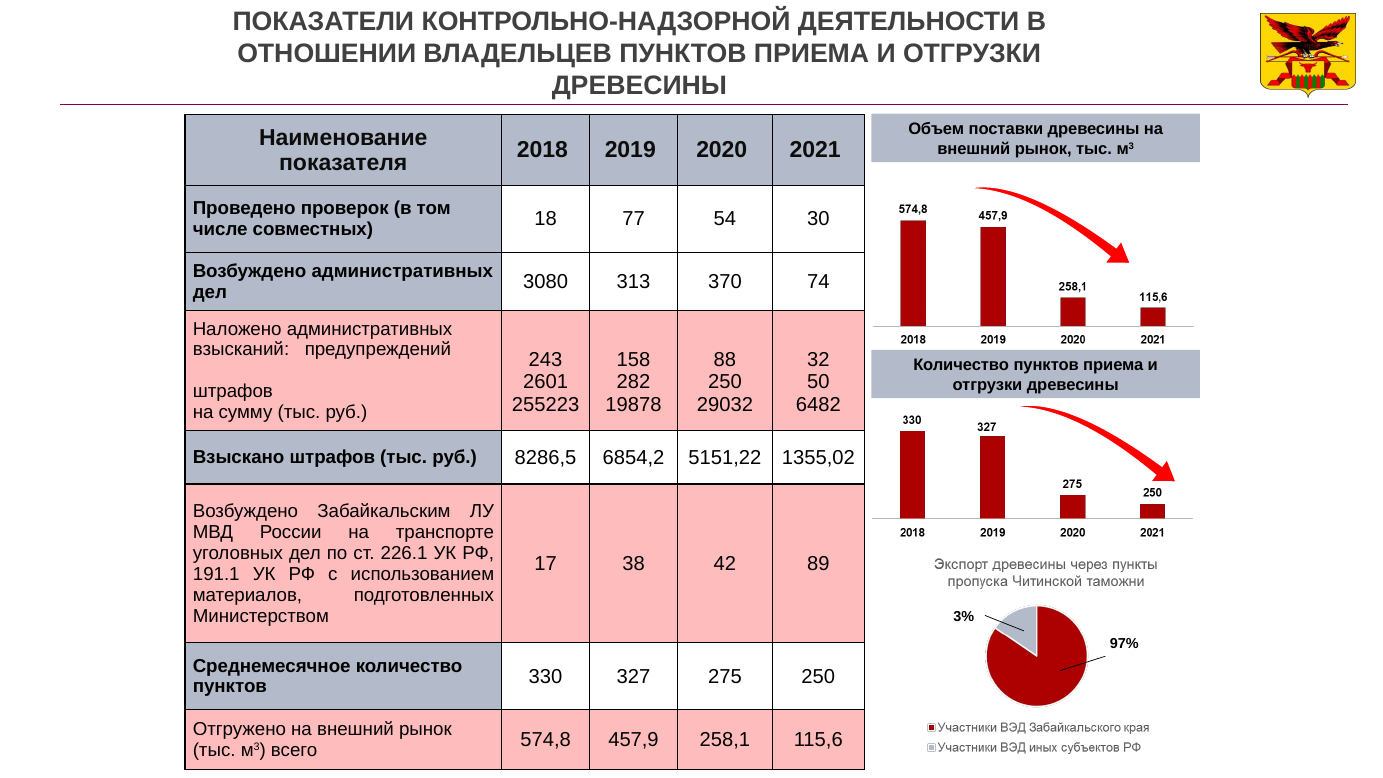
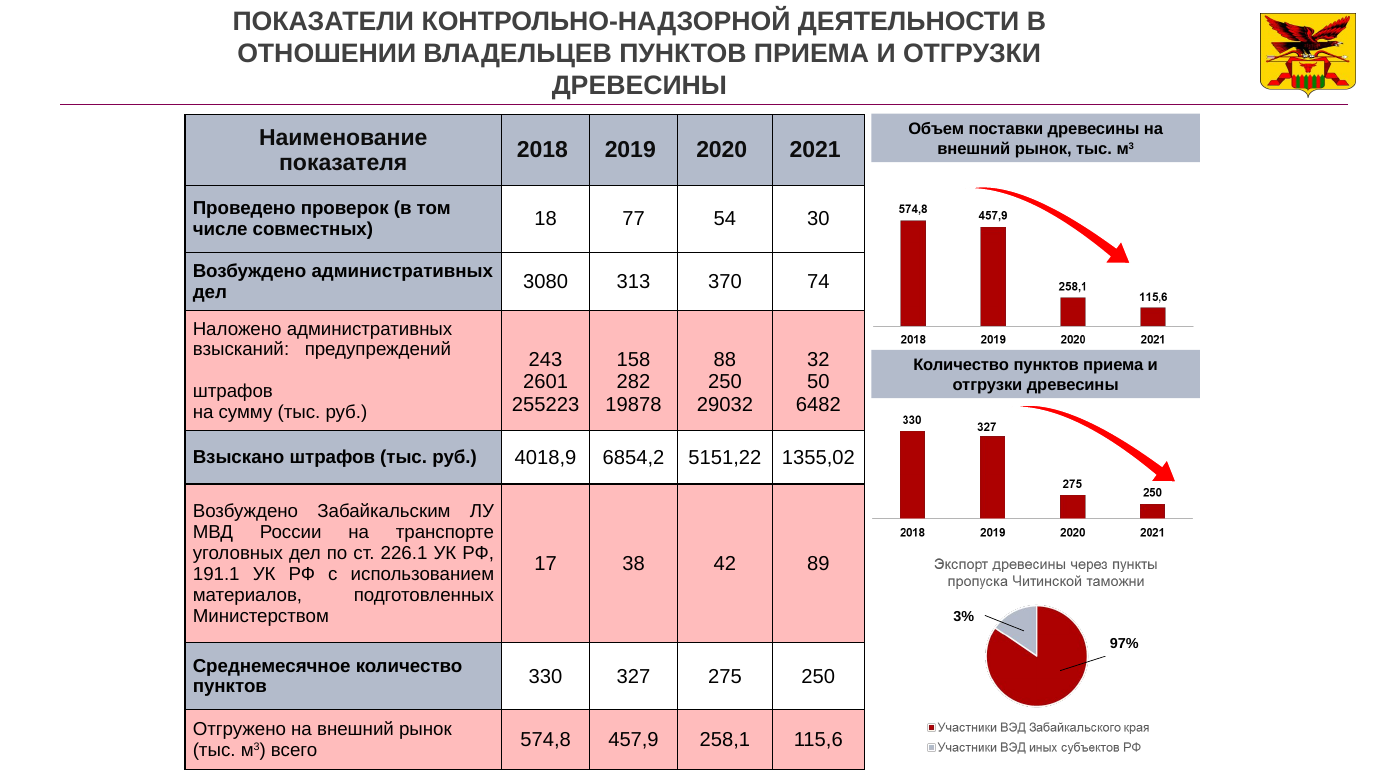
8286,5: 8286,5 -> 4018,9
